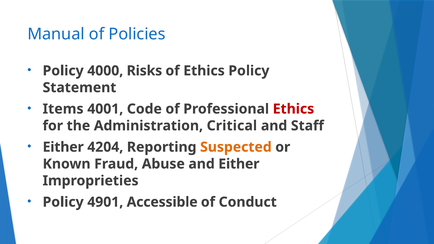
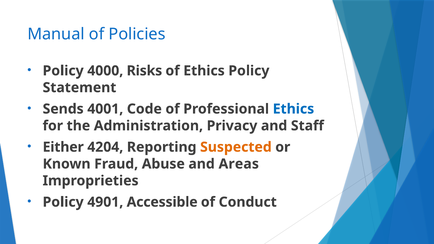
Items: Items -> Sends
Ethics at (293, 109) colour: red -> blue
Critical: Critical -> Privacy
and Either: Either -> Areas
